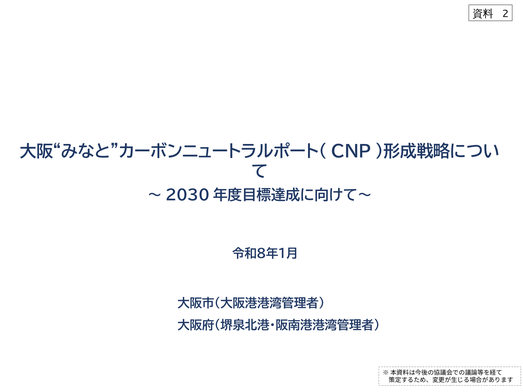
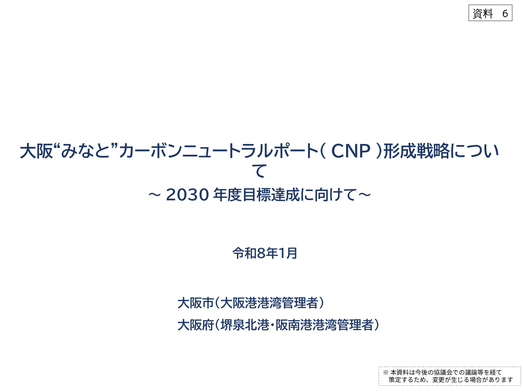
2: 2 -> 6
